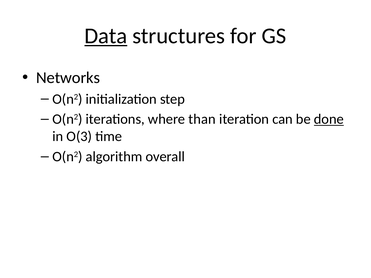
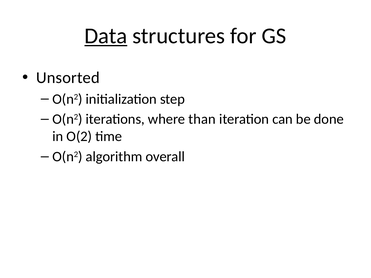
Networks: Networks -> Unsorted
done underline: present -> none
O(3: O(3 -> O(2
